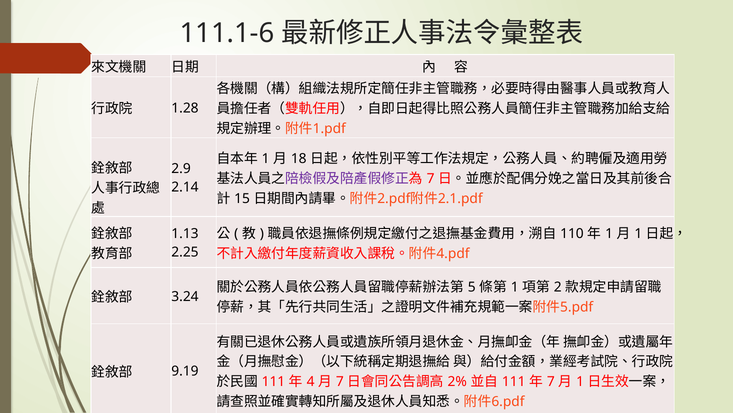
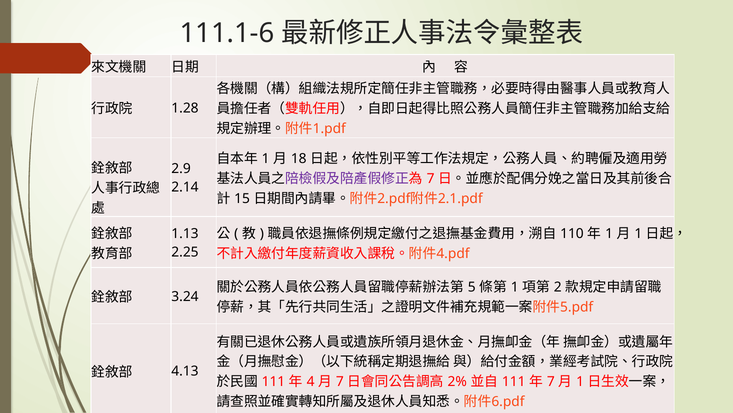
9.19: 9.19 -> 4.13
